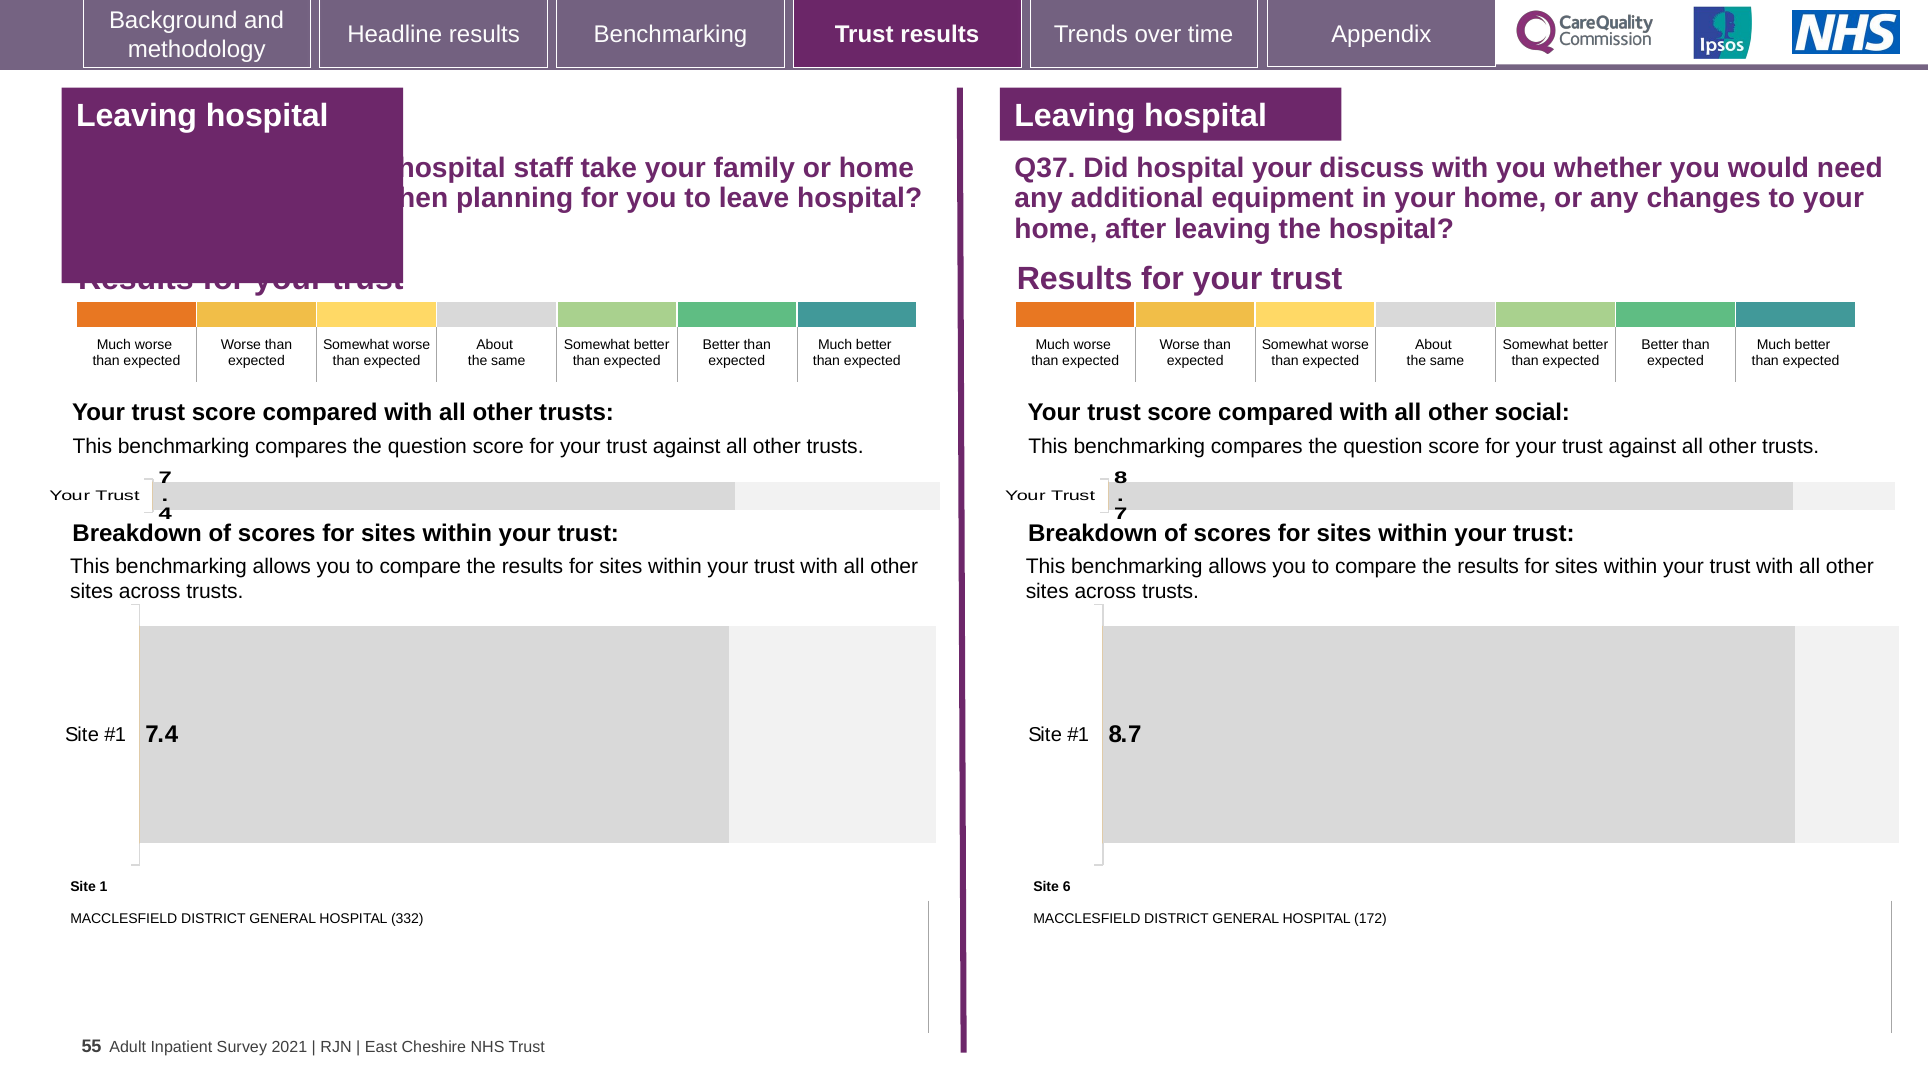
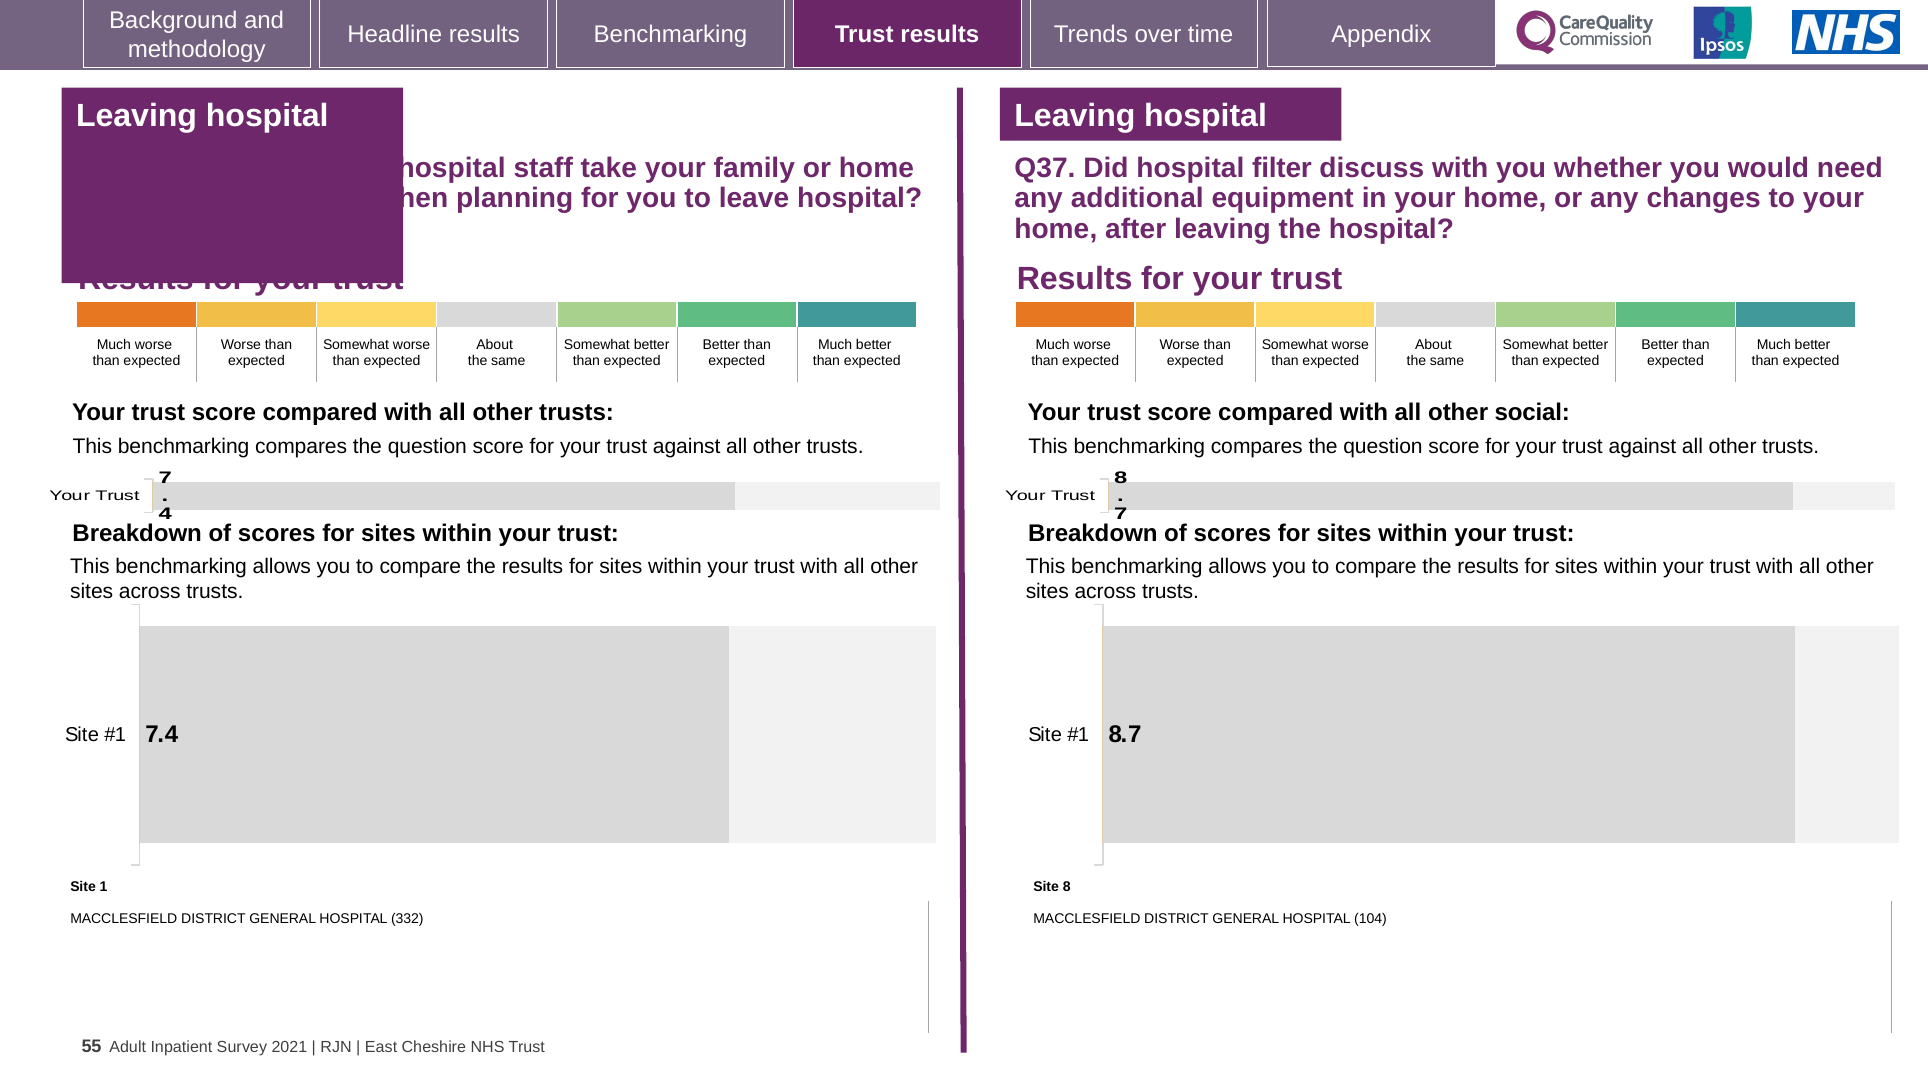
hospital your: your -> filter
Site 6: 6 -> 8
172: 172 -> 104
